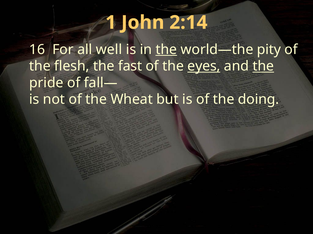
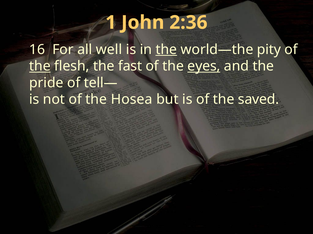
2:14: 2:14 -> 2:36
the at (40, 66) underline: none -> present
the at (263, 66) underline: present -> none
fall—: fall— -> tell—
Wheat: Wheat -> Hosea
doing: doing -> saved
